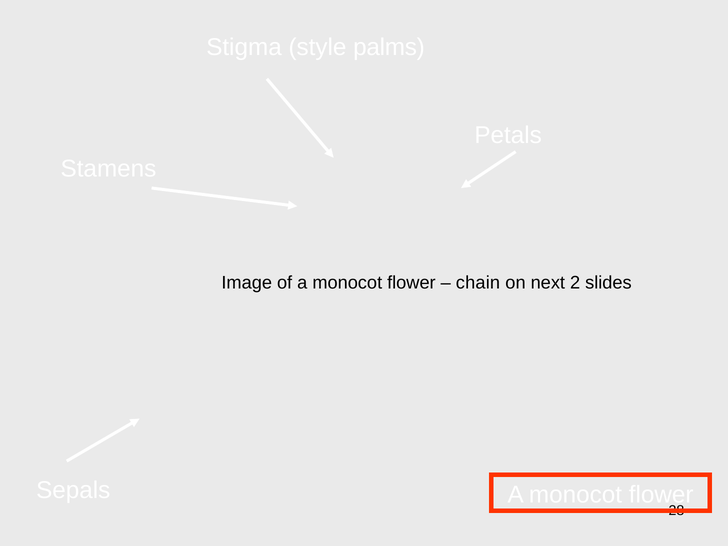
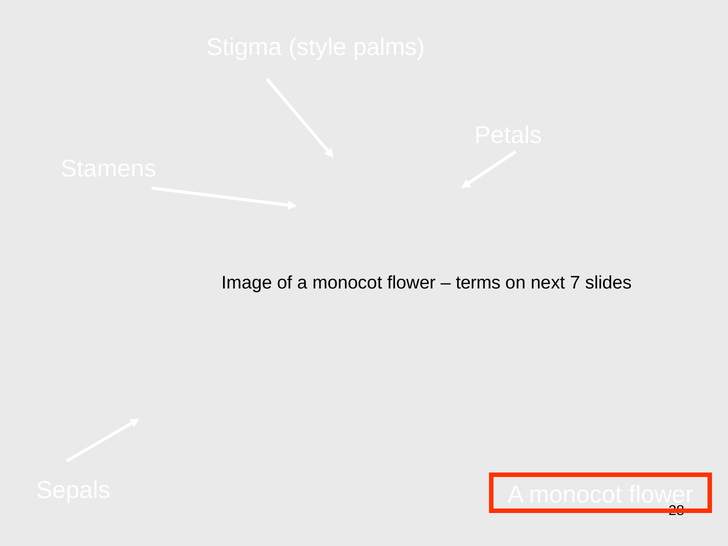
chain: chain -> terms
2: 2 -> 7
